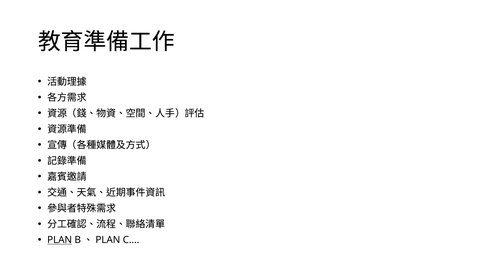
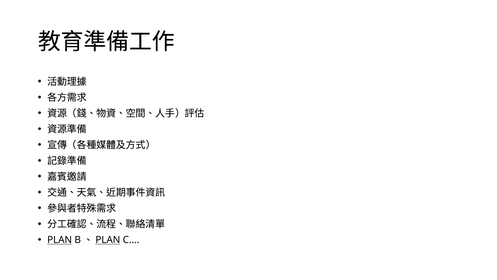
PLAN at (108, 240) underline: none -> present
